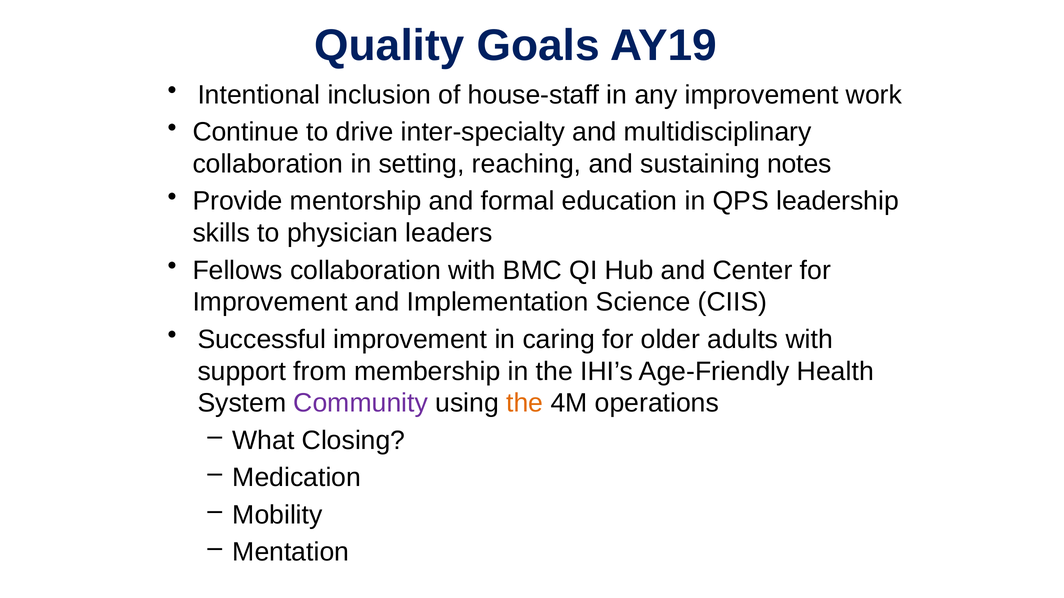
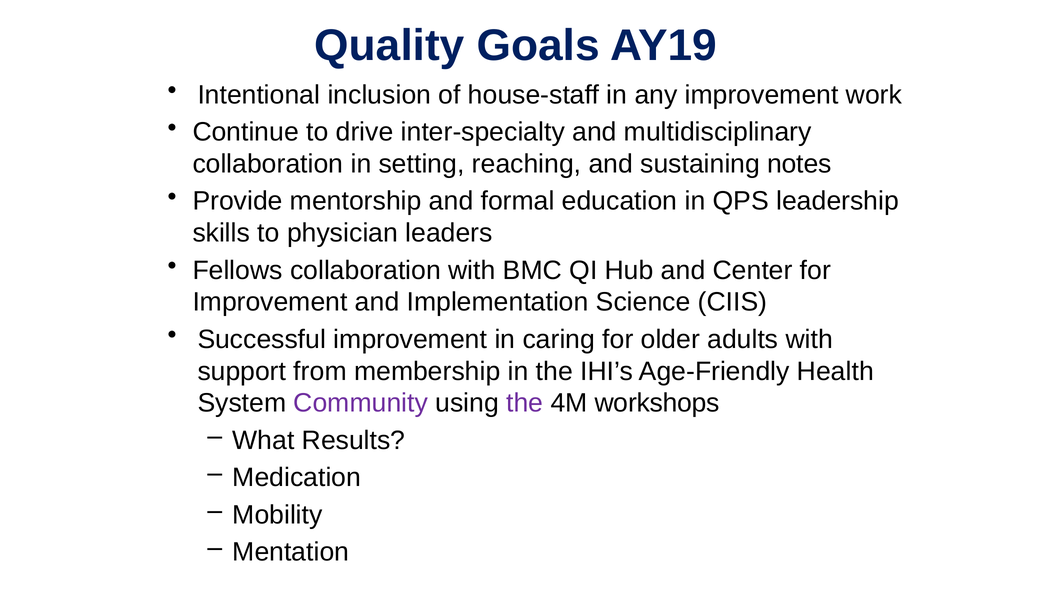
the at (525, 403) colour: orange -> purple
operations: operations -> workshops
Closing: Closing -> Results
